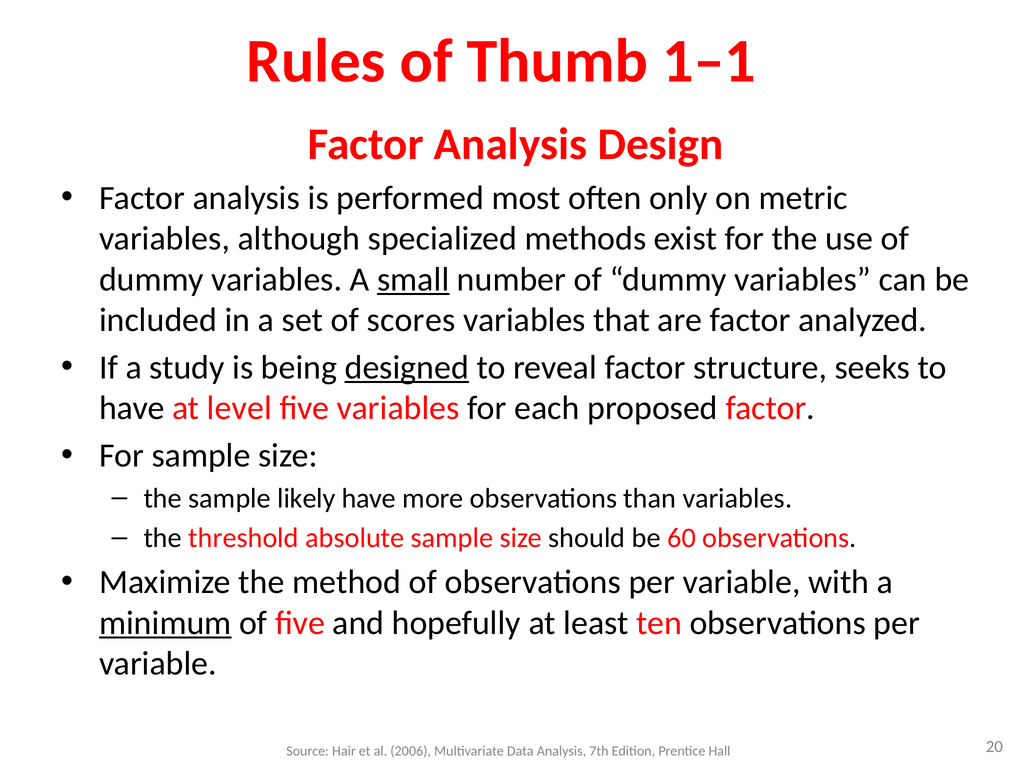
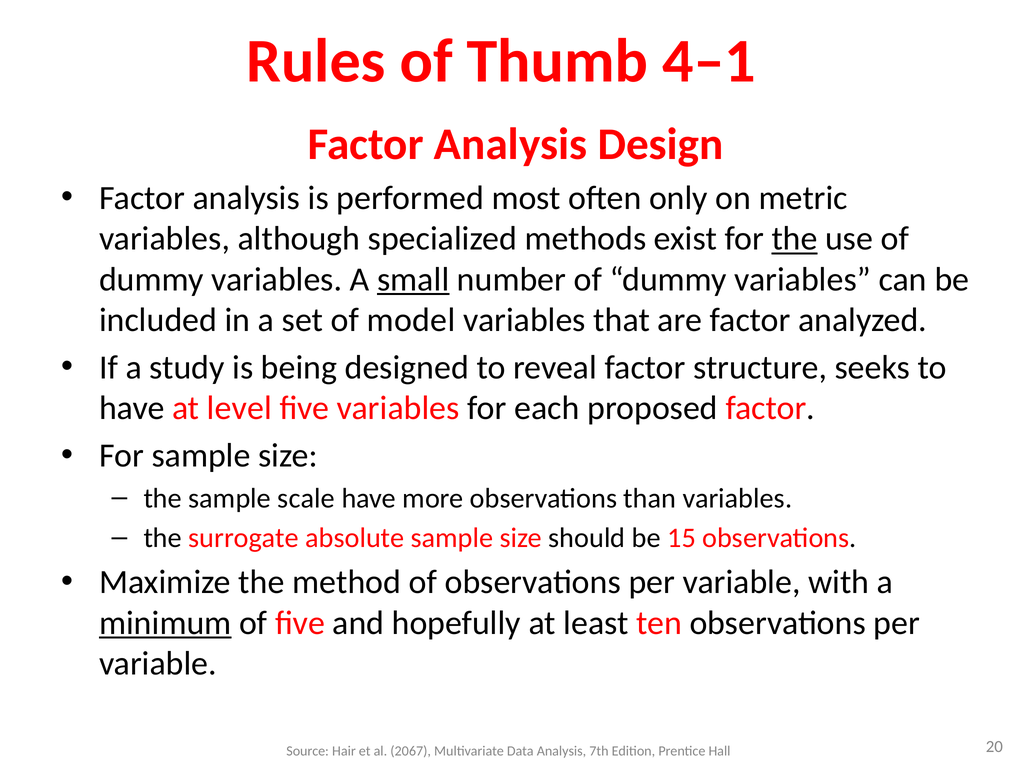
1–1: 1–1 -> 4–1
the at (795, 239) underline: none -> present
scores: scores -> model
designed underline: present -> none
likely: likely -> scale
threshold: threshold -> surrogate
60: 60 -> 15
2006: 2006 -> 2067
